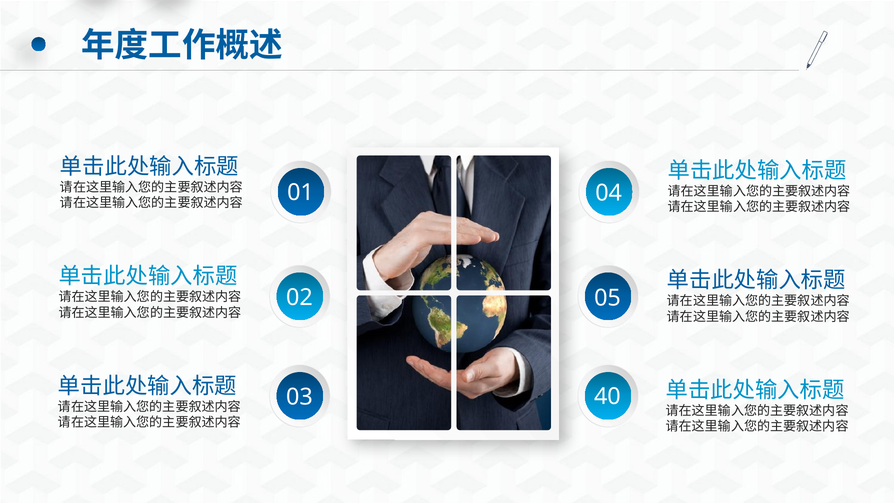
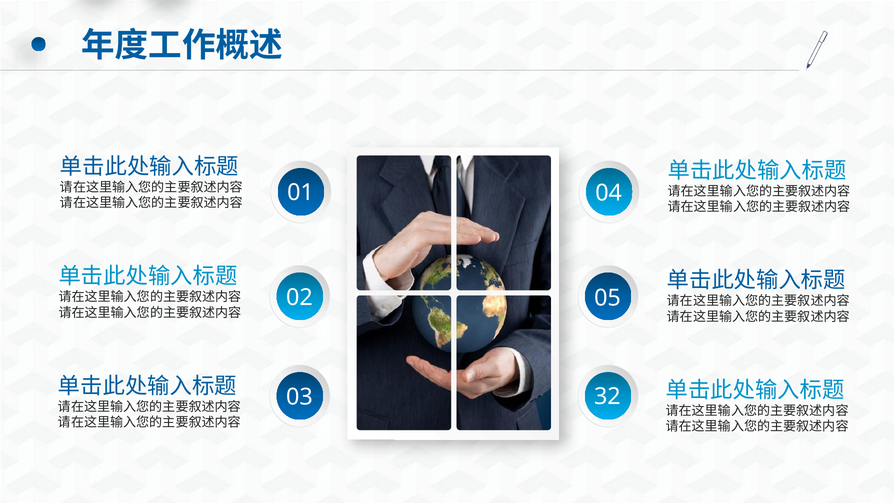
40: 40 -> 32
